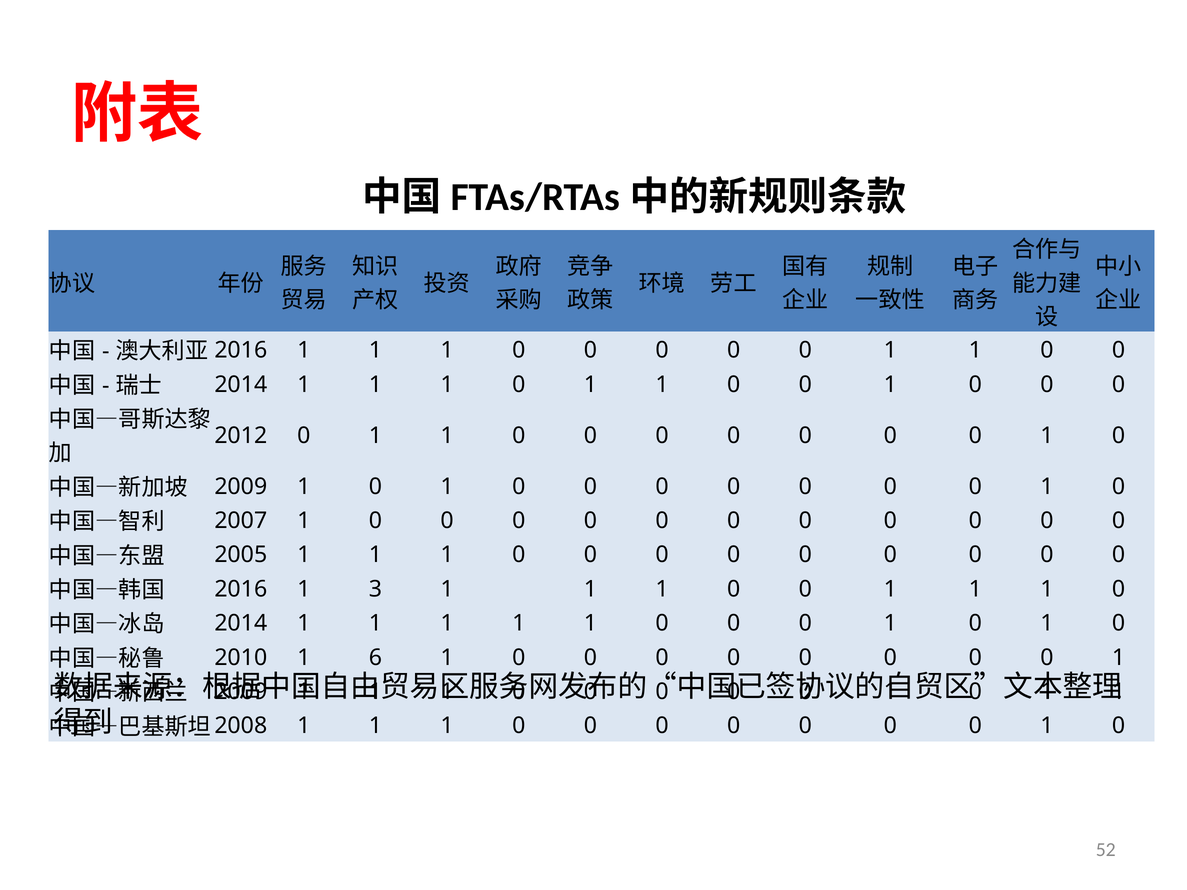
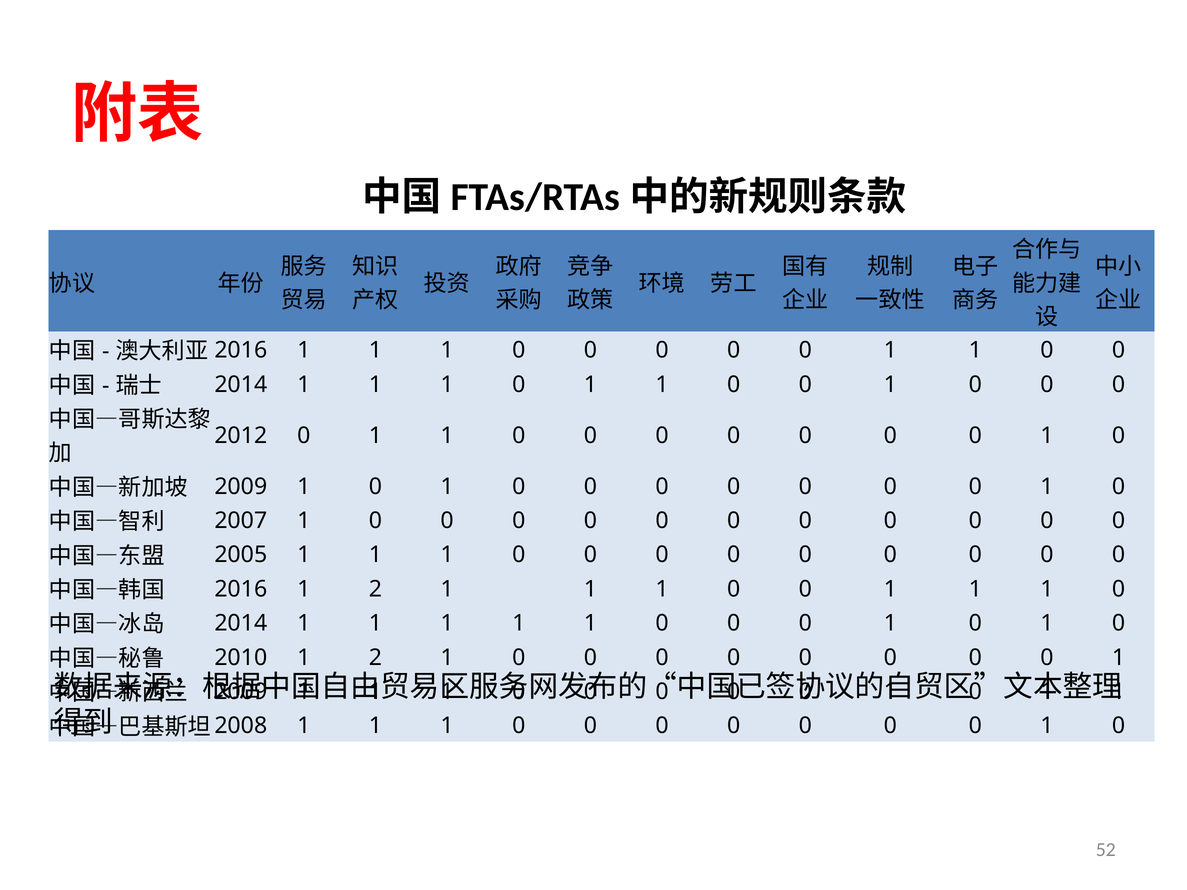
2016 1 3: 3 -> 2
2010 1 6: 6 -> 2
